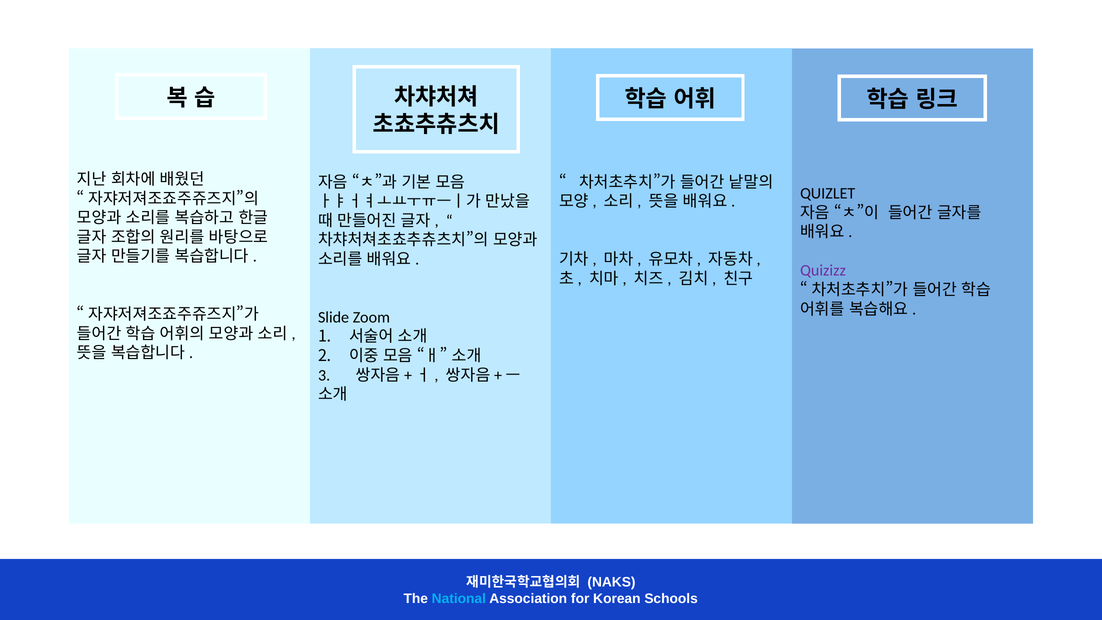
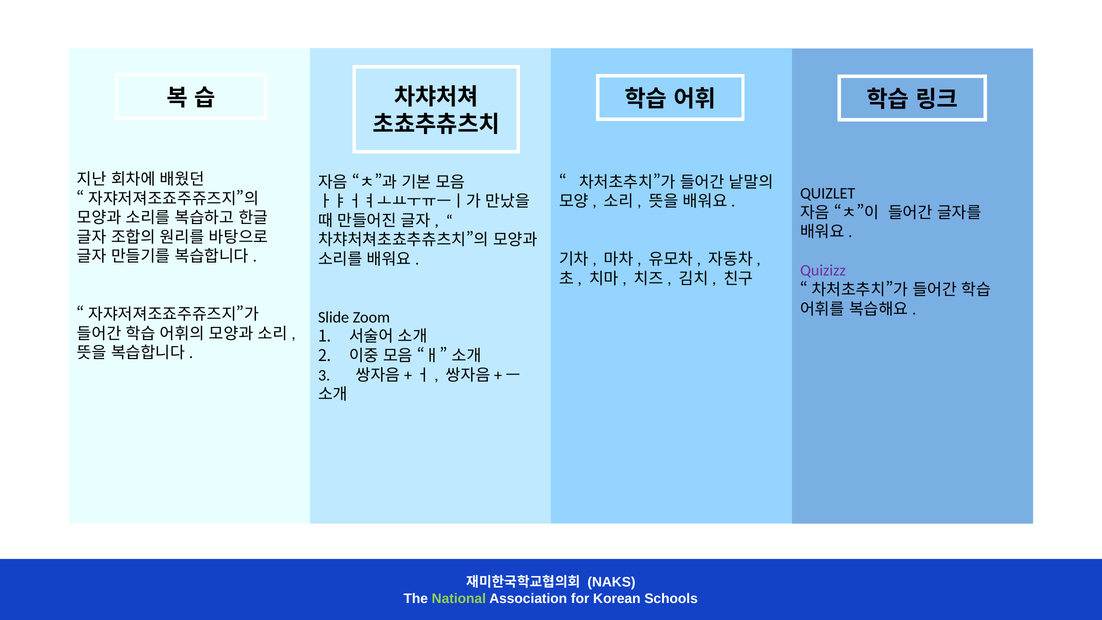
National colour: light blue -> light green
